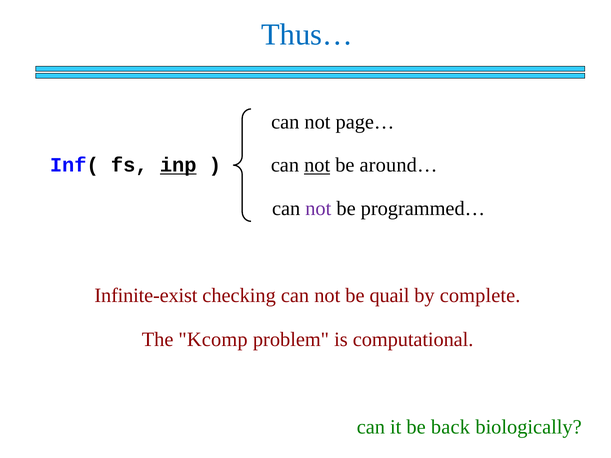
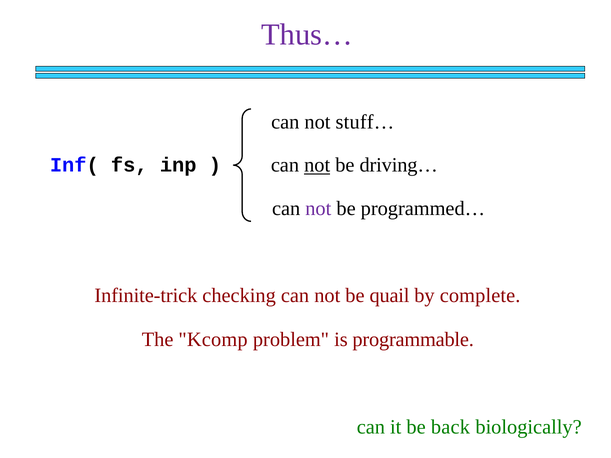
Thus… colour: blue -> purple
page…: page… -> stuff…
around…: around… -> driving…
inp underline: present -> none
Infinite-exist: Infinite-exist -> Infinite-trick
computational: computational -> programmable
